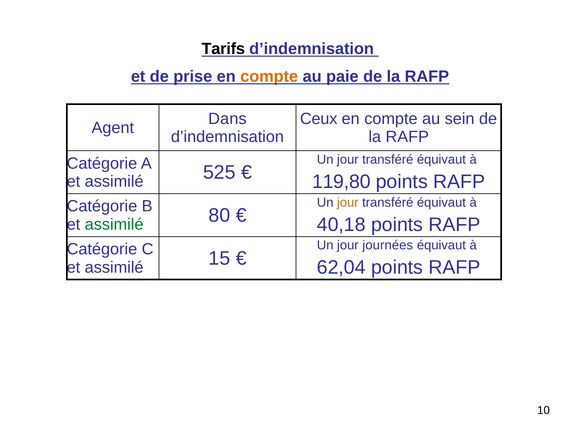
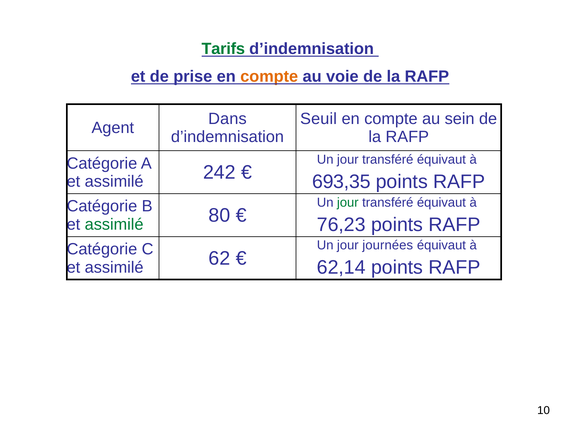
Tarifs colour: black -> green
paie: paie -> voie
Ceux: Ceux -> Seuil
119,80: 119,80 -> 693,35
525: 525 -> 242
jour at (348, 202) colour: orange -> green
40,18: 40,18 -> 76,23
62,04: 62,04 -> 62,14
15: 15 -> 62
